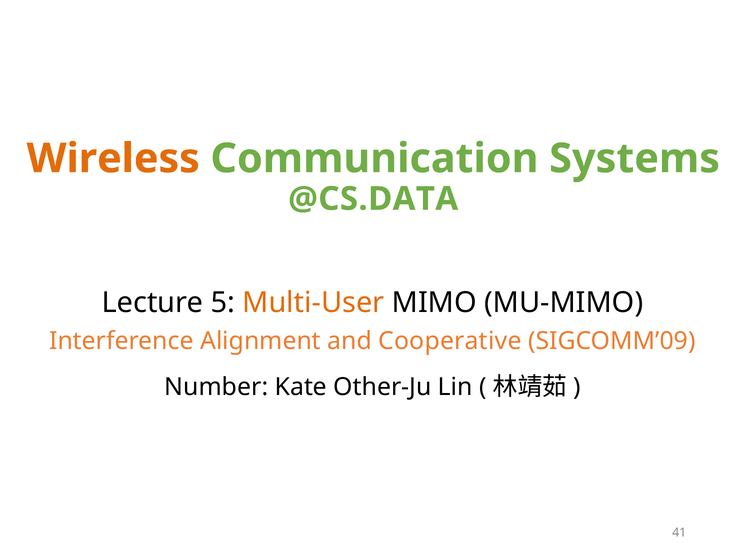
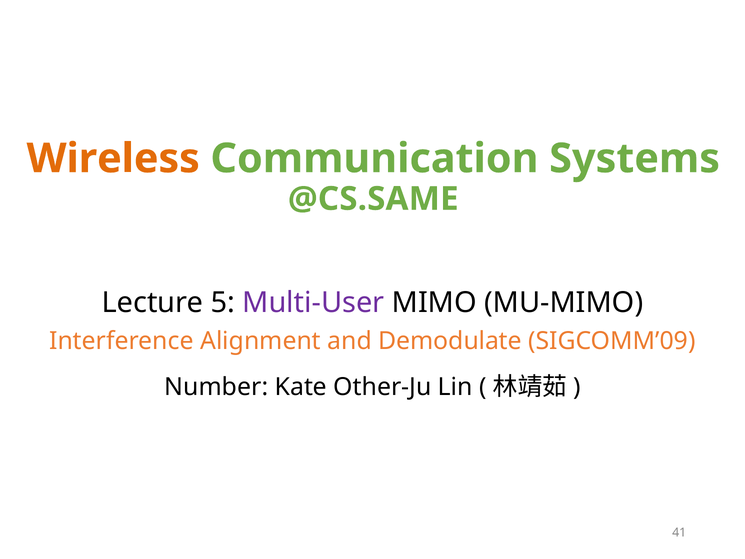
@CS.DATA: @CS.DATA -> @CS.SAME
Multi-User colour: orange -> purple
Cooperative: Cooperative -> Demodulate
